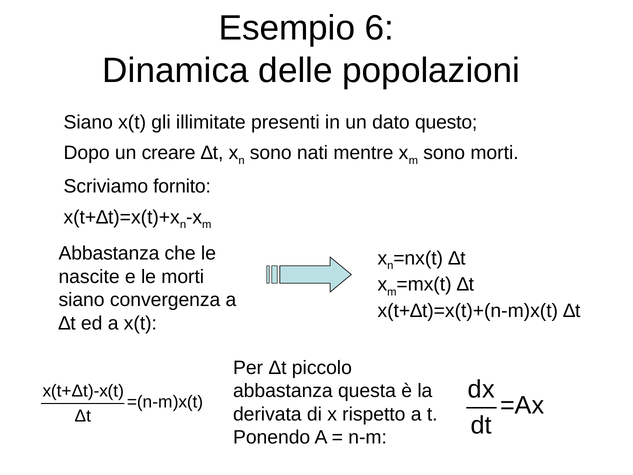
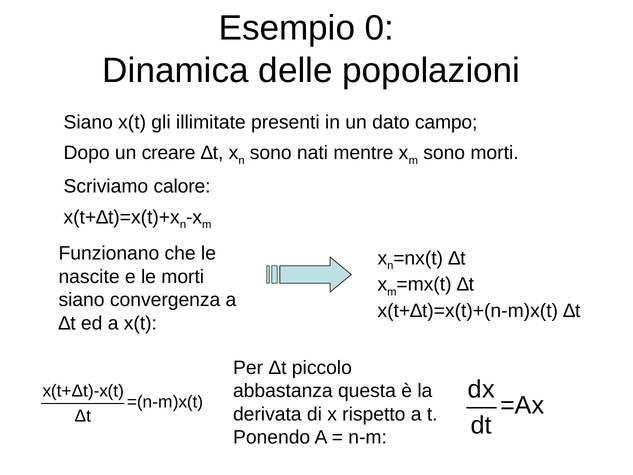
6: 6 -> 0
questo: questo -> campo
fornito: fornito -> calore
Abbastanza at (109, 253): Abbastanza -> Funzionano
